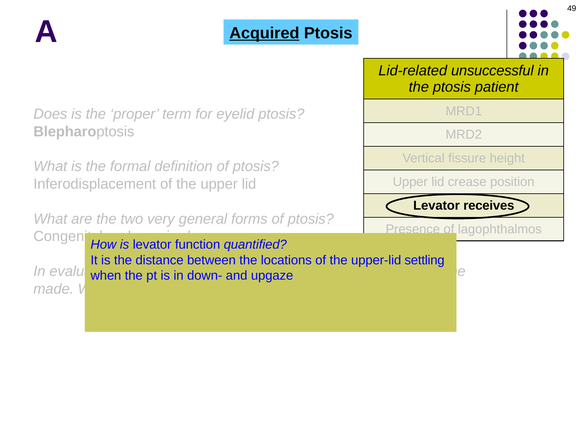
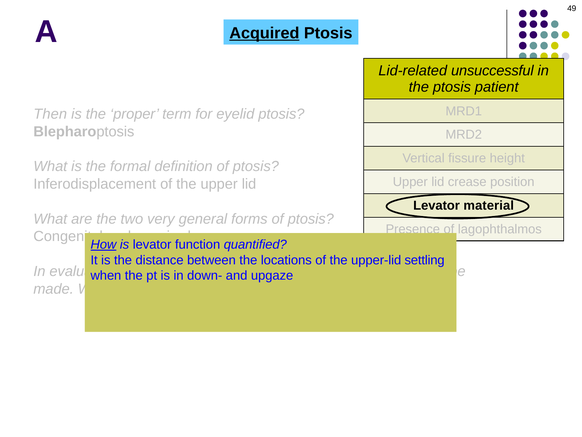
Does: Does -> Then
receives: receives -> material
How underline: none -> present
